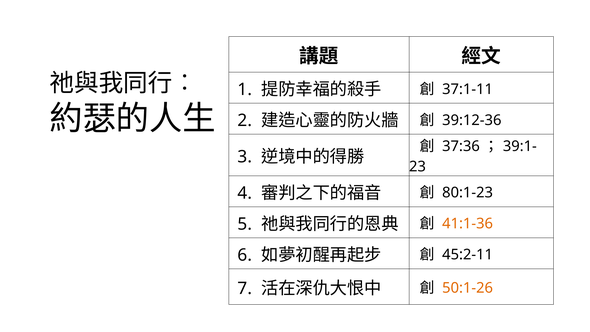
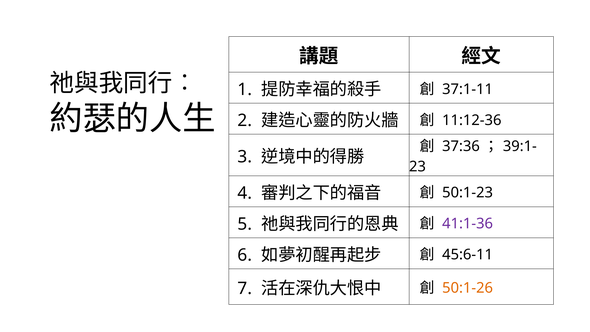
39:12-36: 39:12-36 -> 11:12-36
80:1-23: 80:1-23 -> 50:1-23
41:1-36 colour: orange -> purple
45:2-11: 45:2-11 -> 45:6-11
